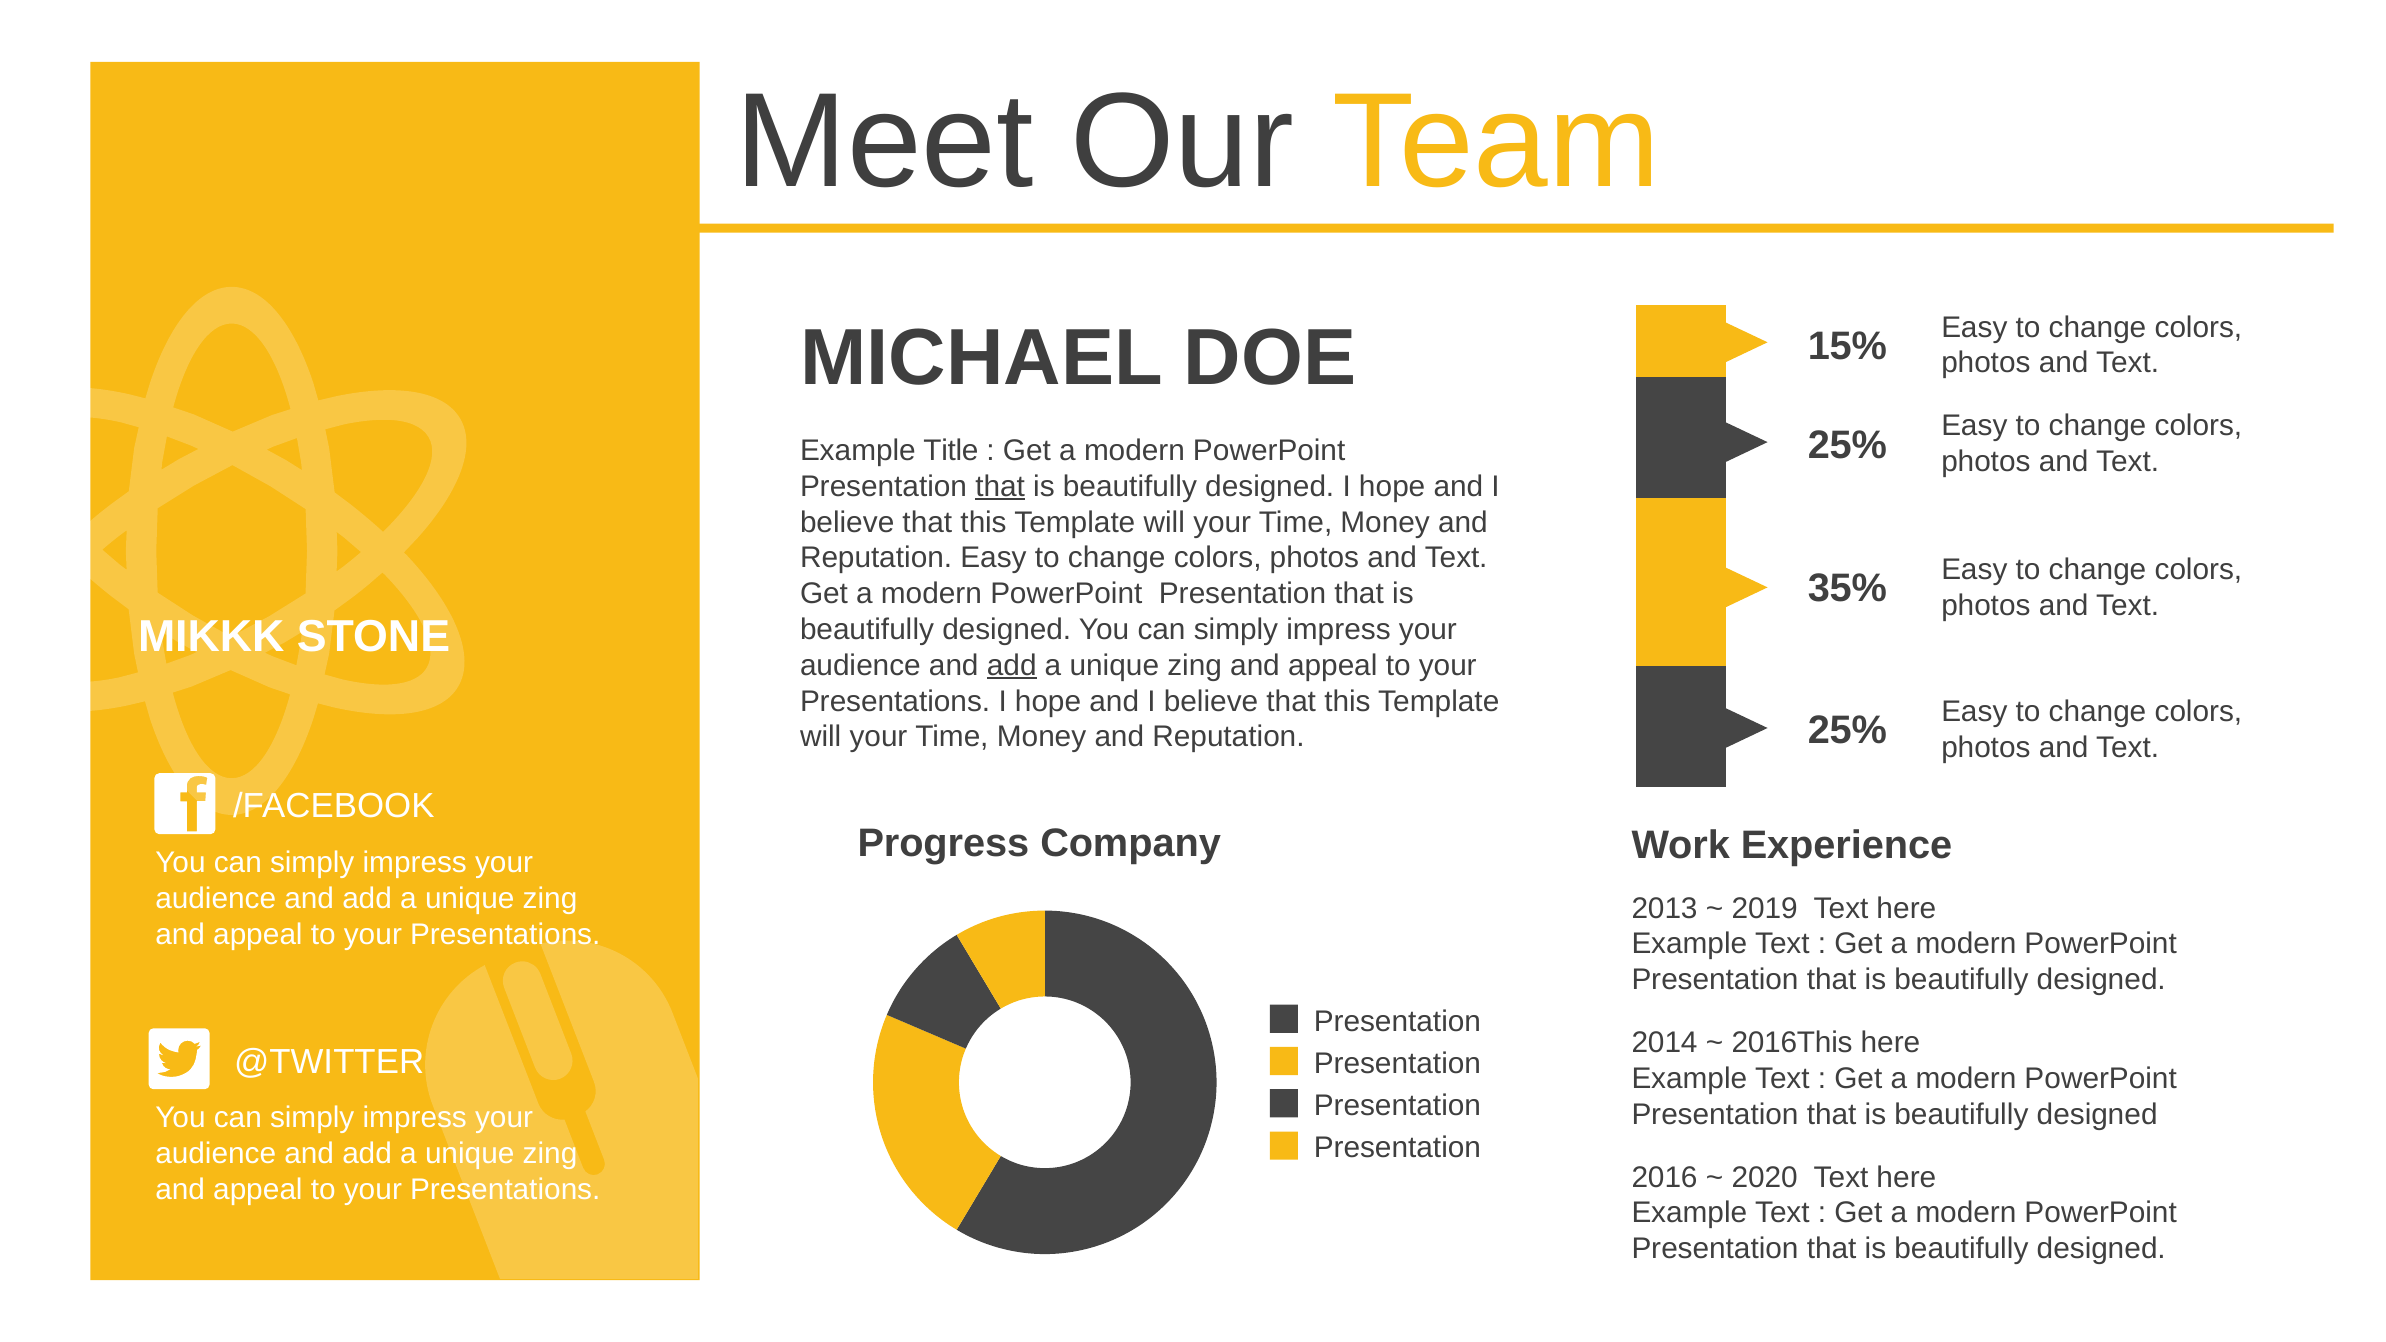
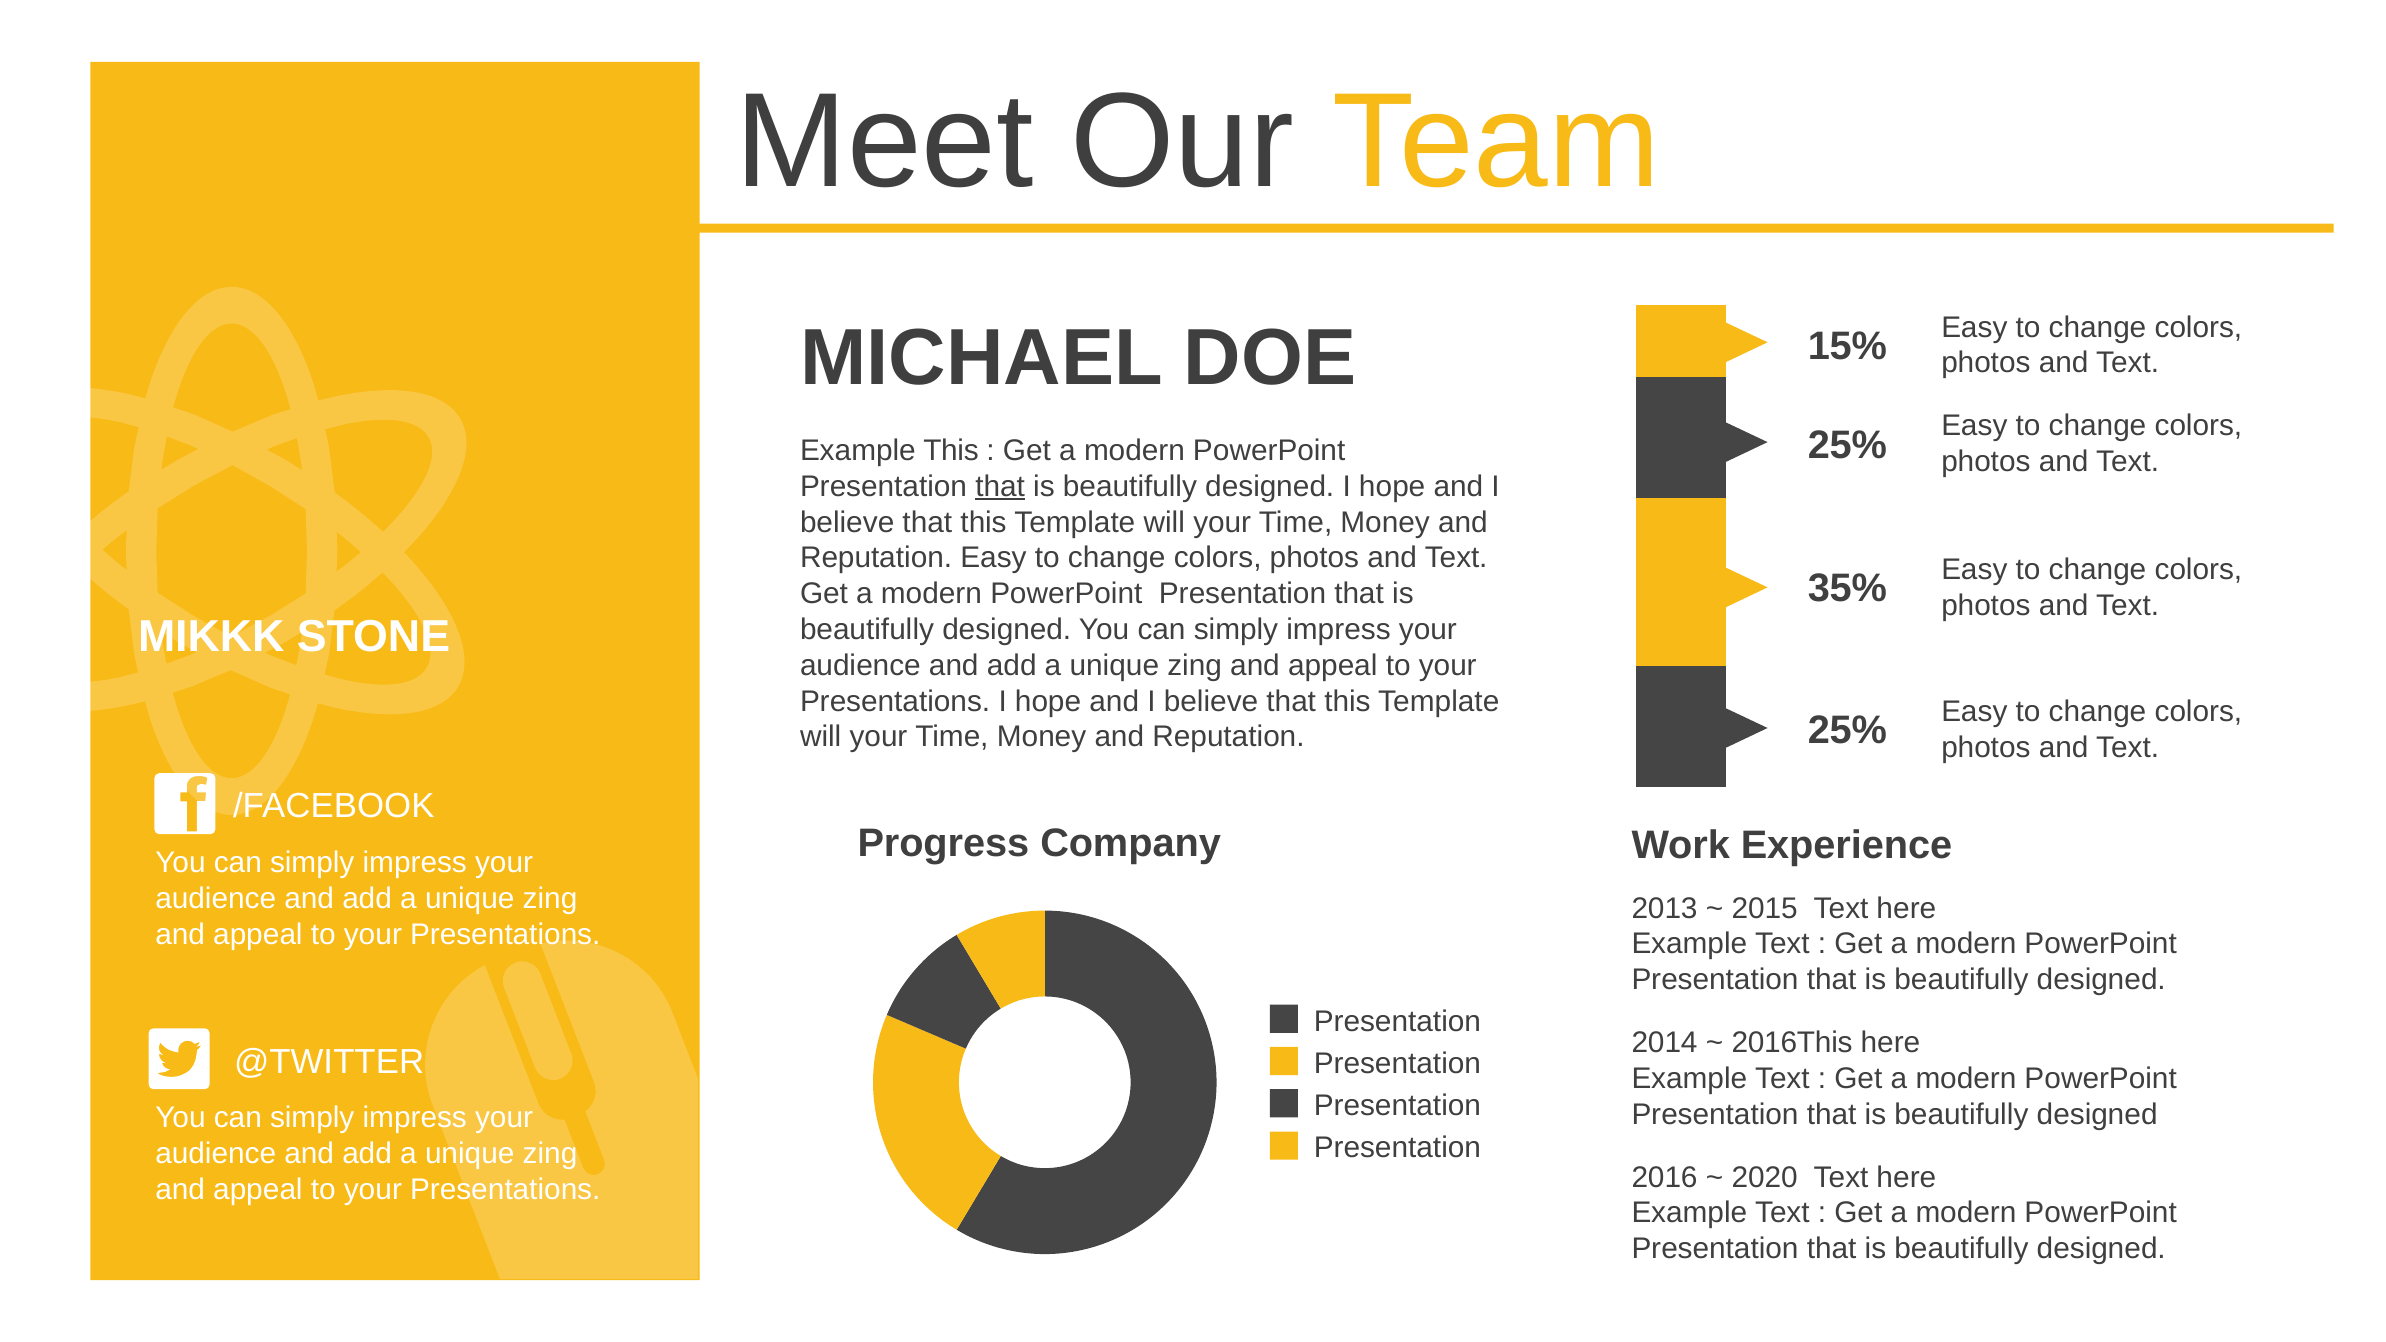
Example Title: Title -> This
add at (1012, 665) underline: present -> none
2019: 2019 -> 2015
